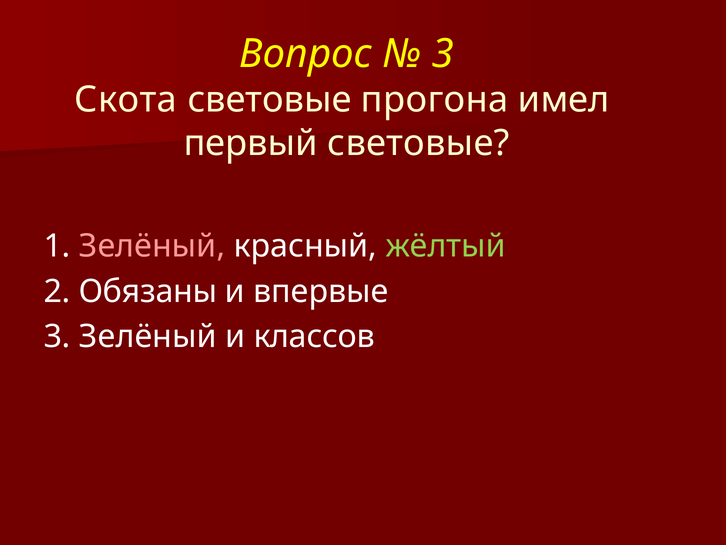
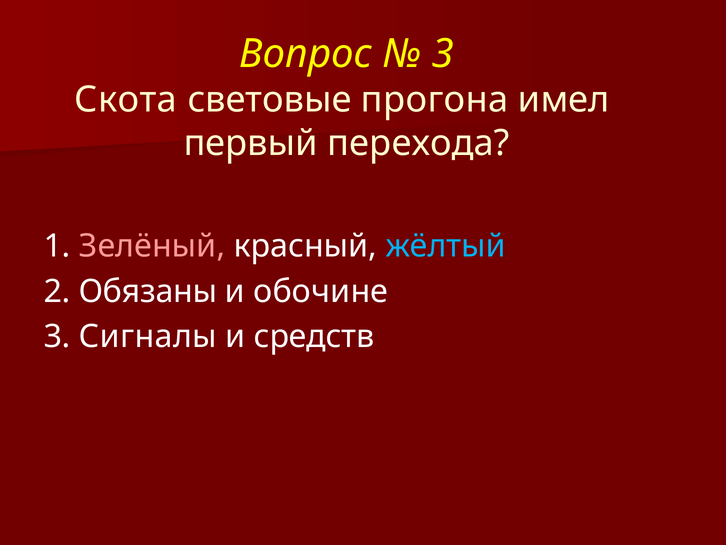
первый световые: световые -> перехода
жёлтый colour: light green -> light blue
впервые: впервые -> обочине
3 Зелёный: Зелёный -> Сигналы
классов: классов -> средств
